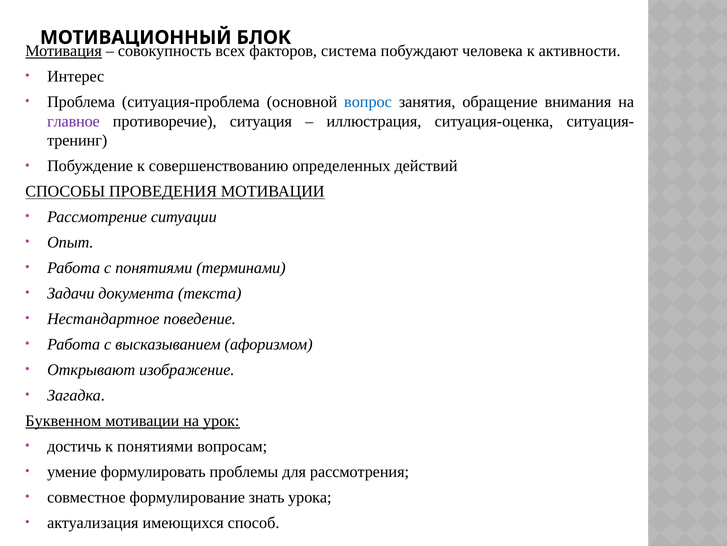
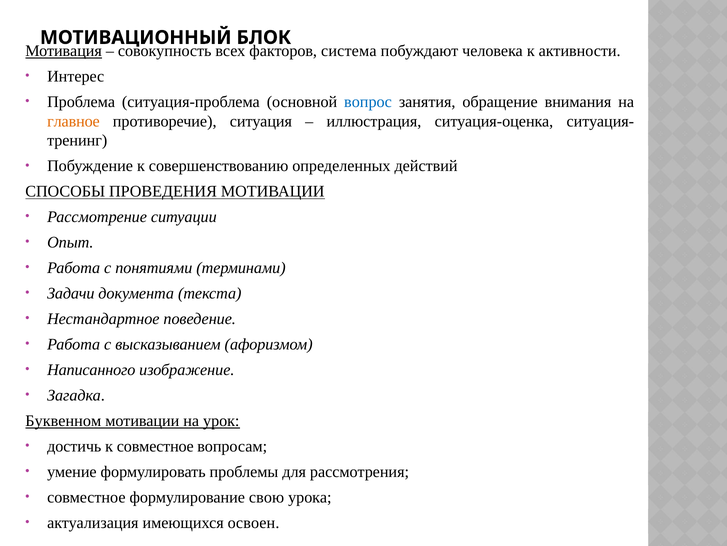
главное colour: purple -> orange
Открывают: Открывают -> Написанного
к понятиями: понятиями -> совместное
знать: знать -> свою
способ: способ -> освоен
